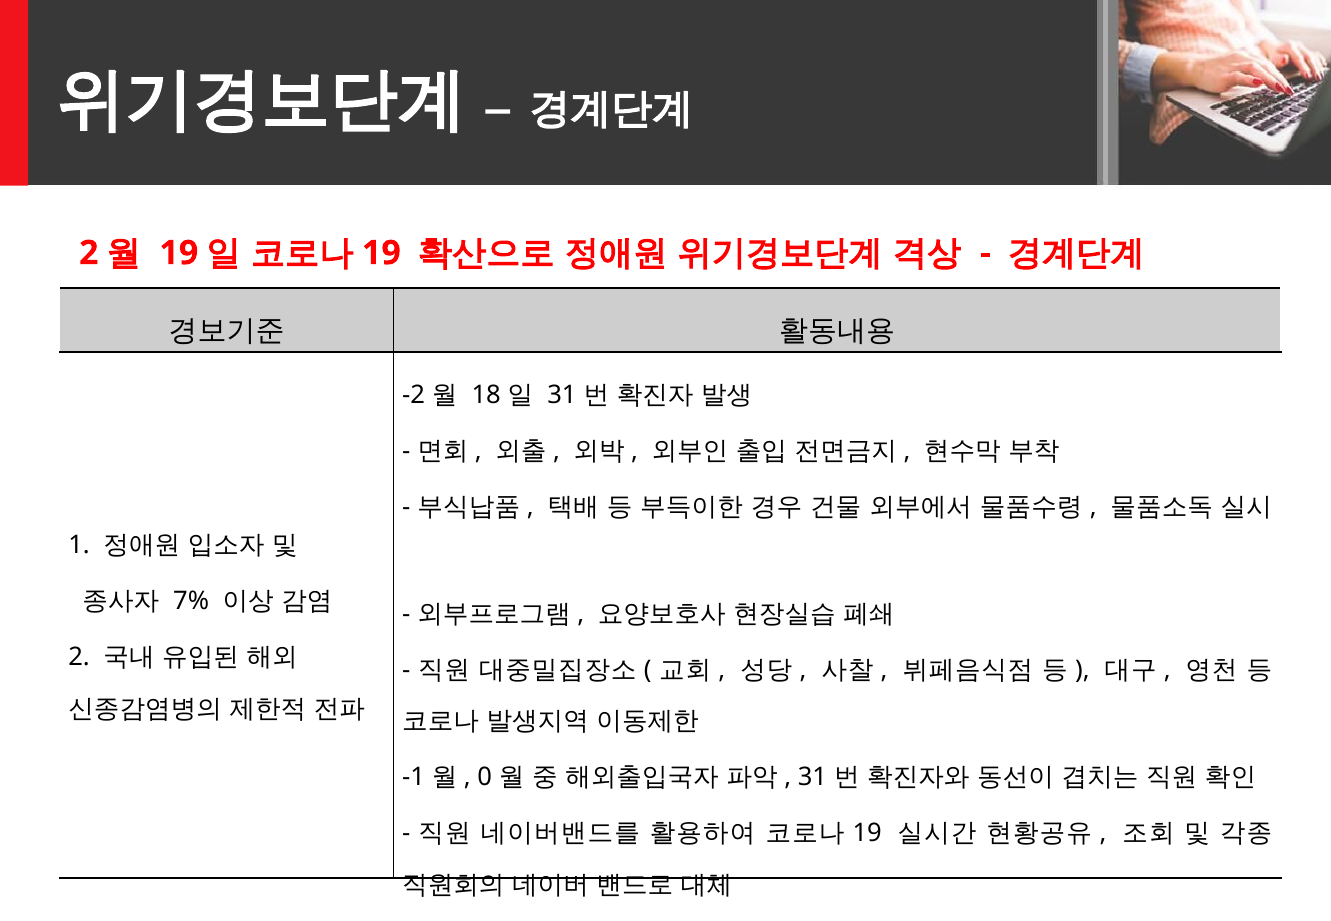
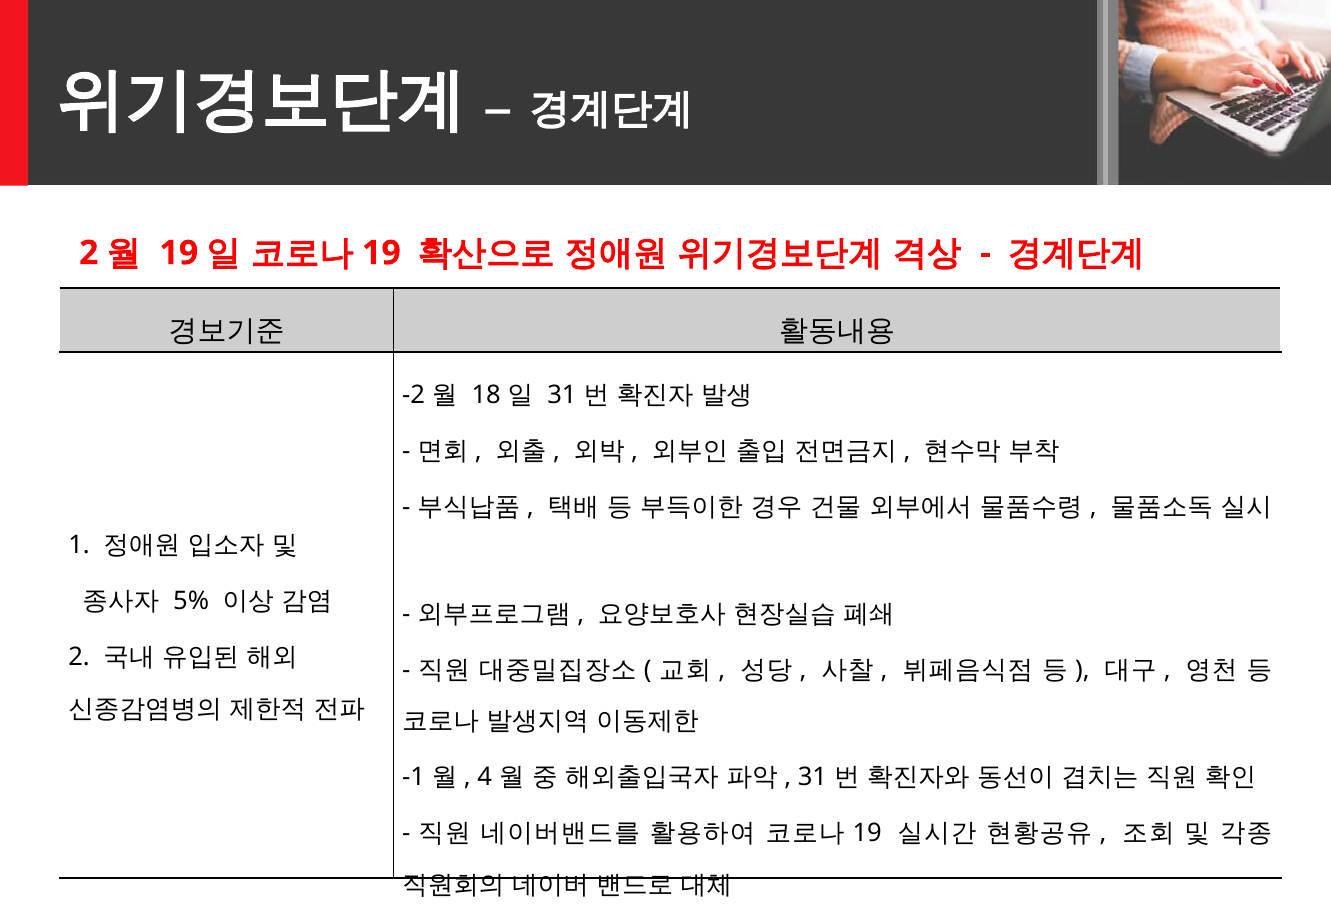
7%: 7% -> 5%
0: 0 -> 4
